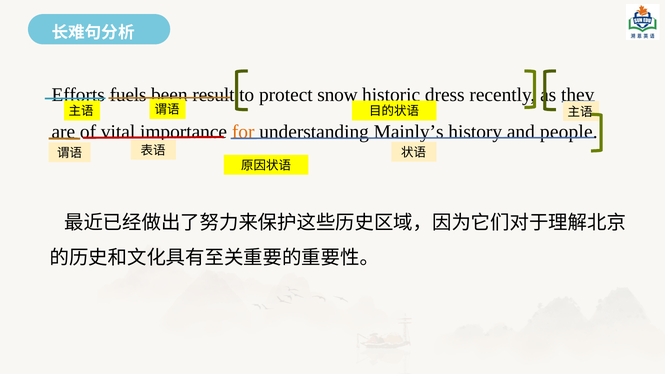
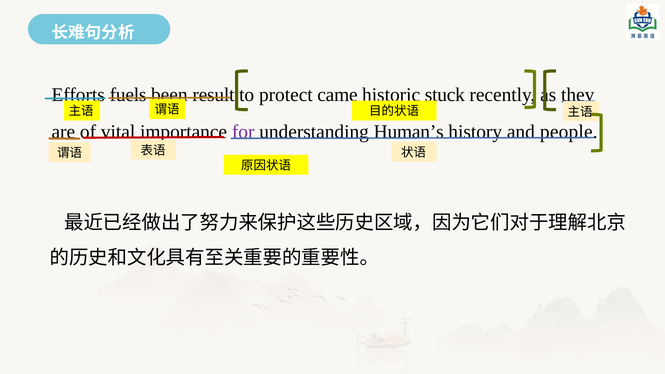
snow: snow -> came
dress: dress -> stuck
for colour: orange -> purple
Mainly’s: Mainly’s -> Human’s
